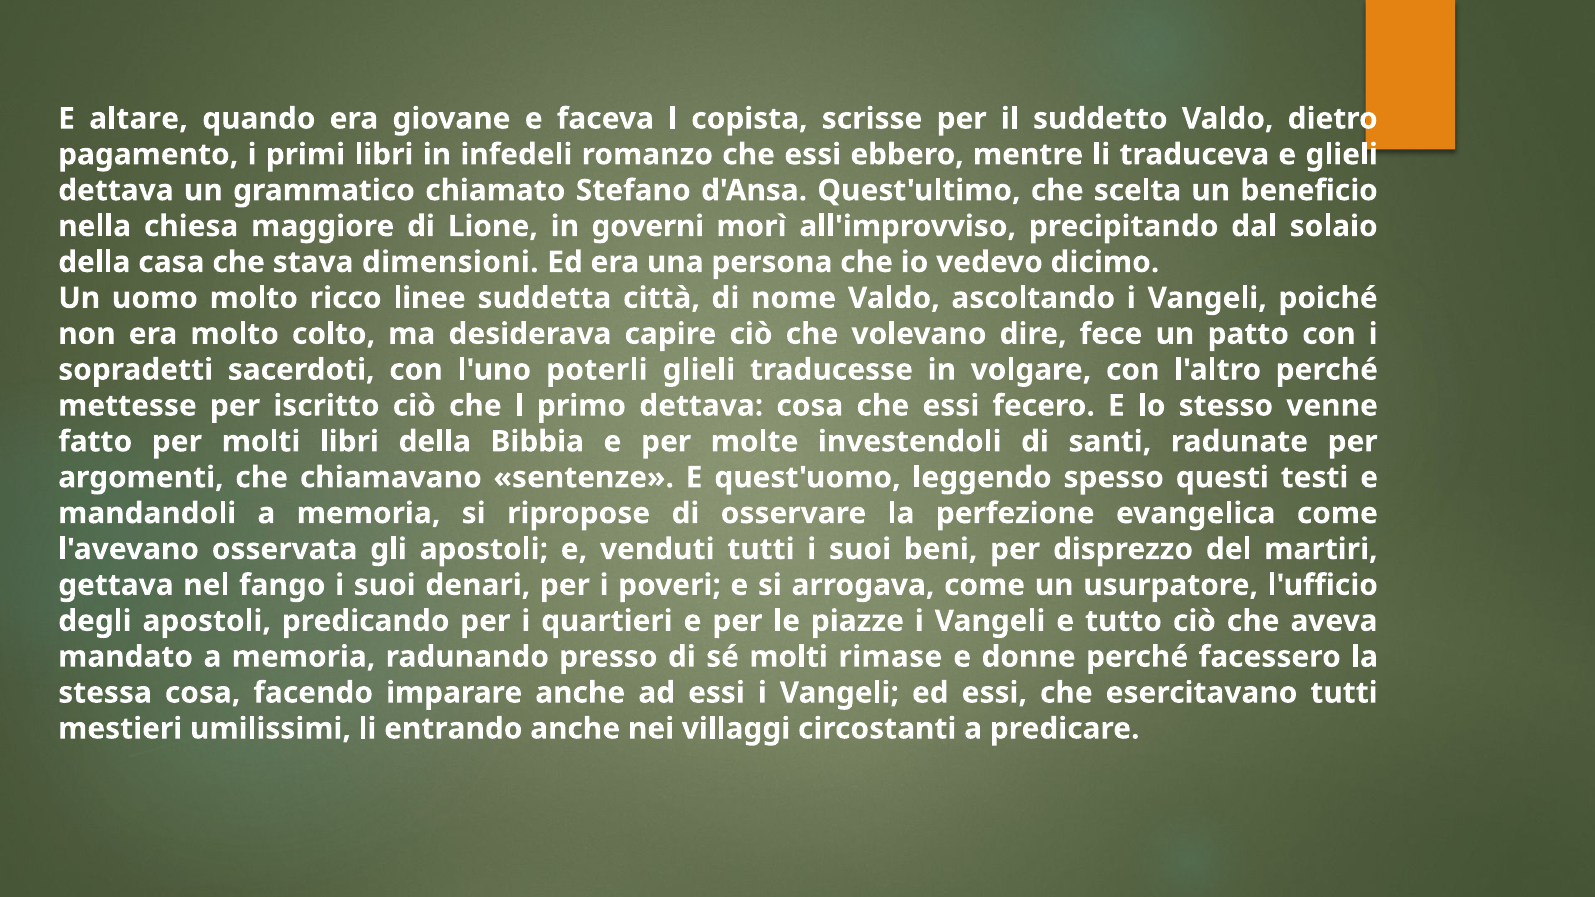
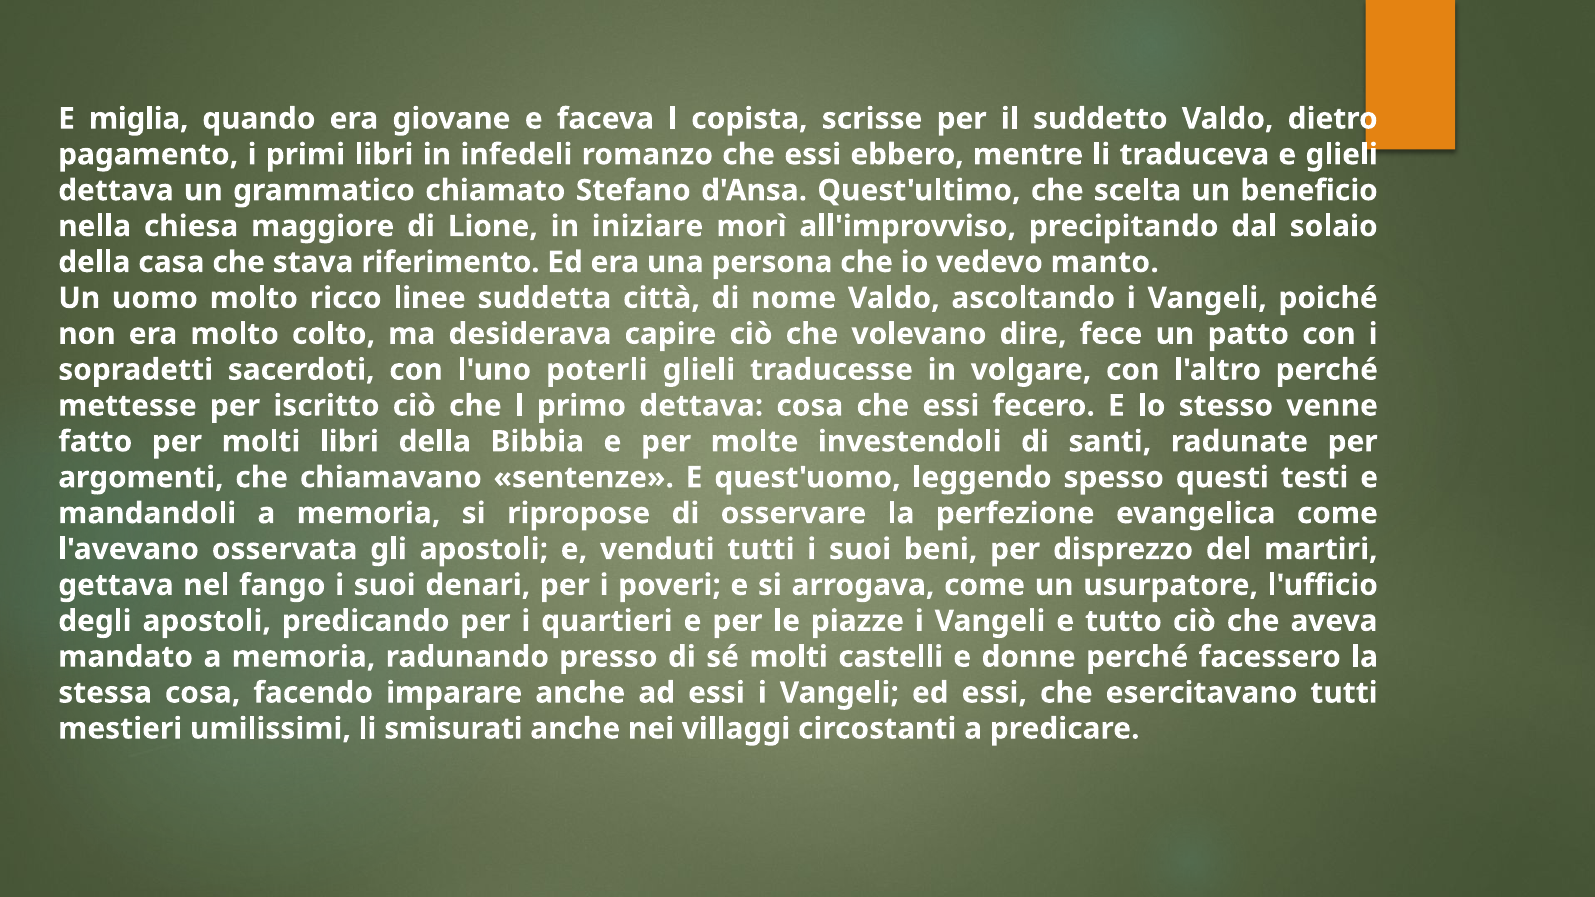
altare: altare -> miglia
governi: governi -> iniziare
dimensioni: dimensioni -> riferimento
dicimo: dicimo -> manto
rimase: rimase -> castelli
entrando: entrando -> smisurati
